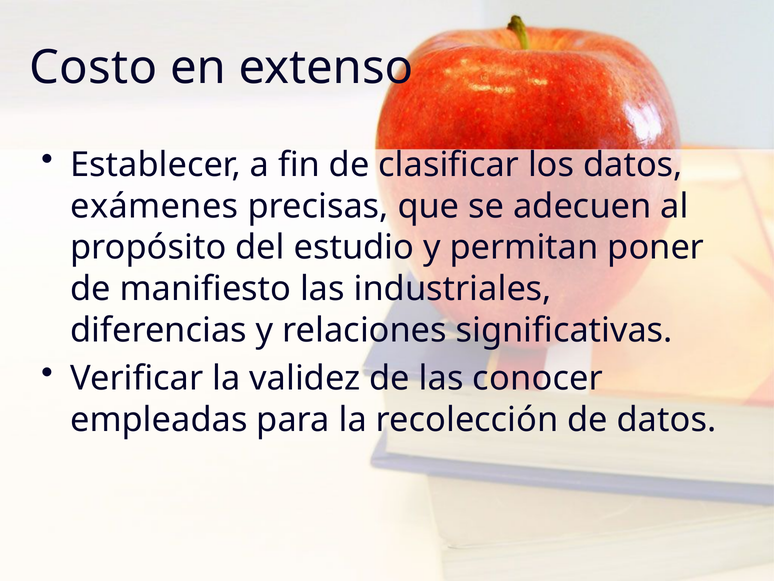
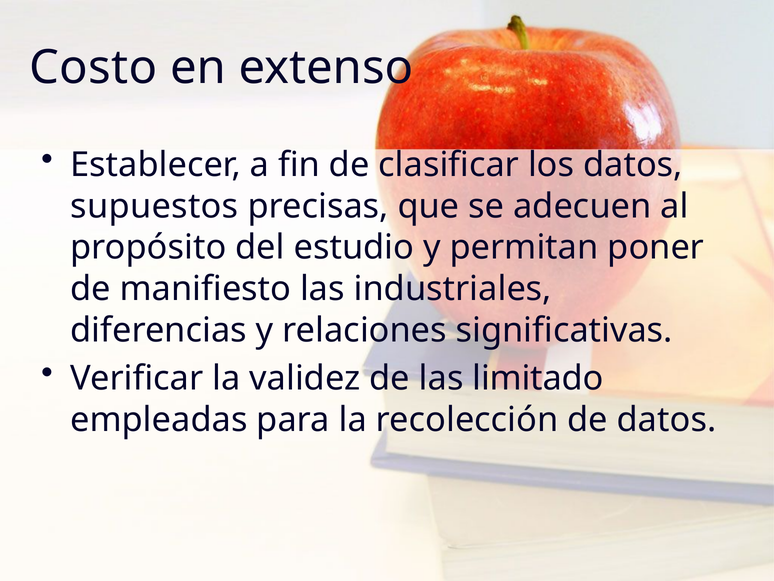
exámenes: exámenes -> supuestos
conocer: conocer -> limitado
